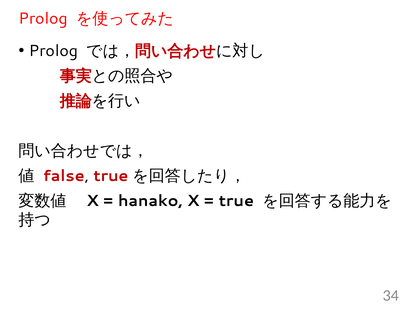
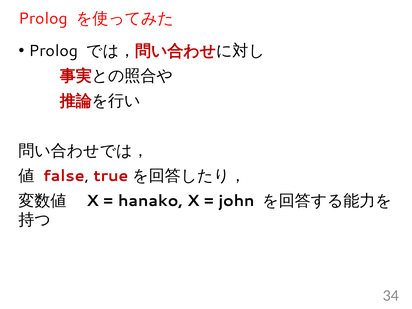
true: true -> john
